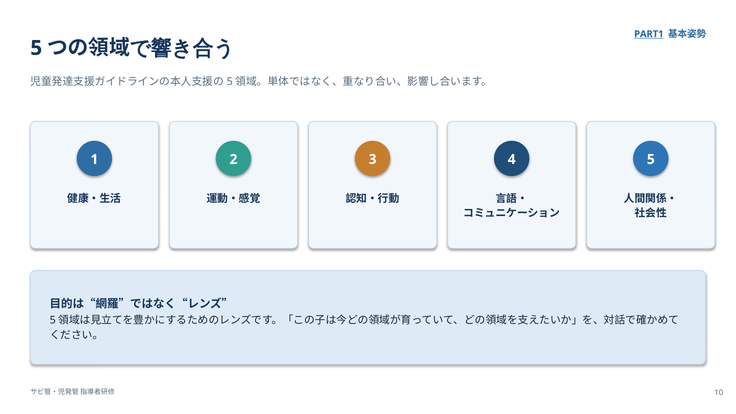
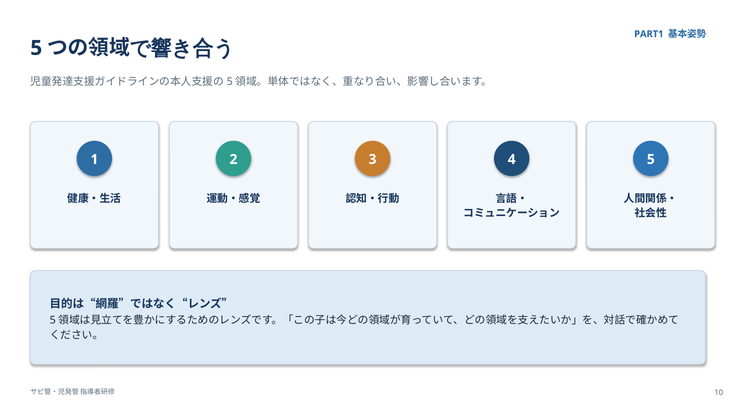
PART1 underline: present -> none
